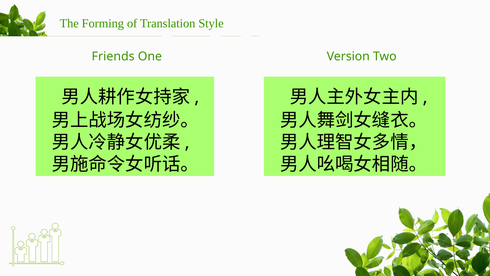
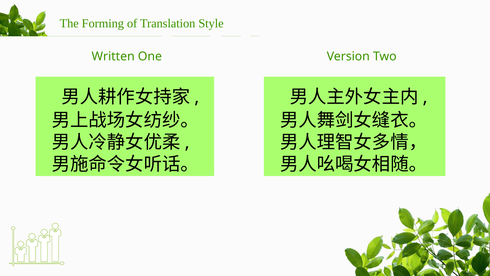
Friends: Friends -> Written
